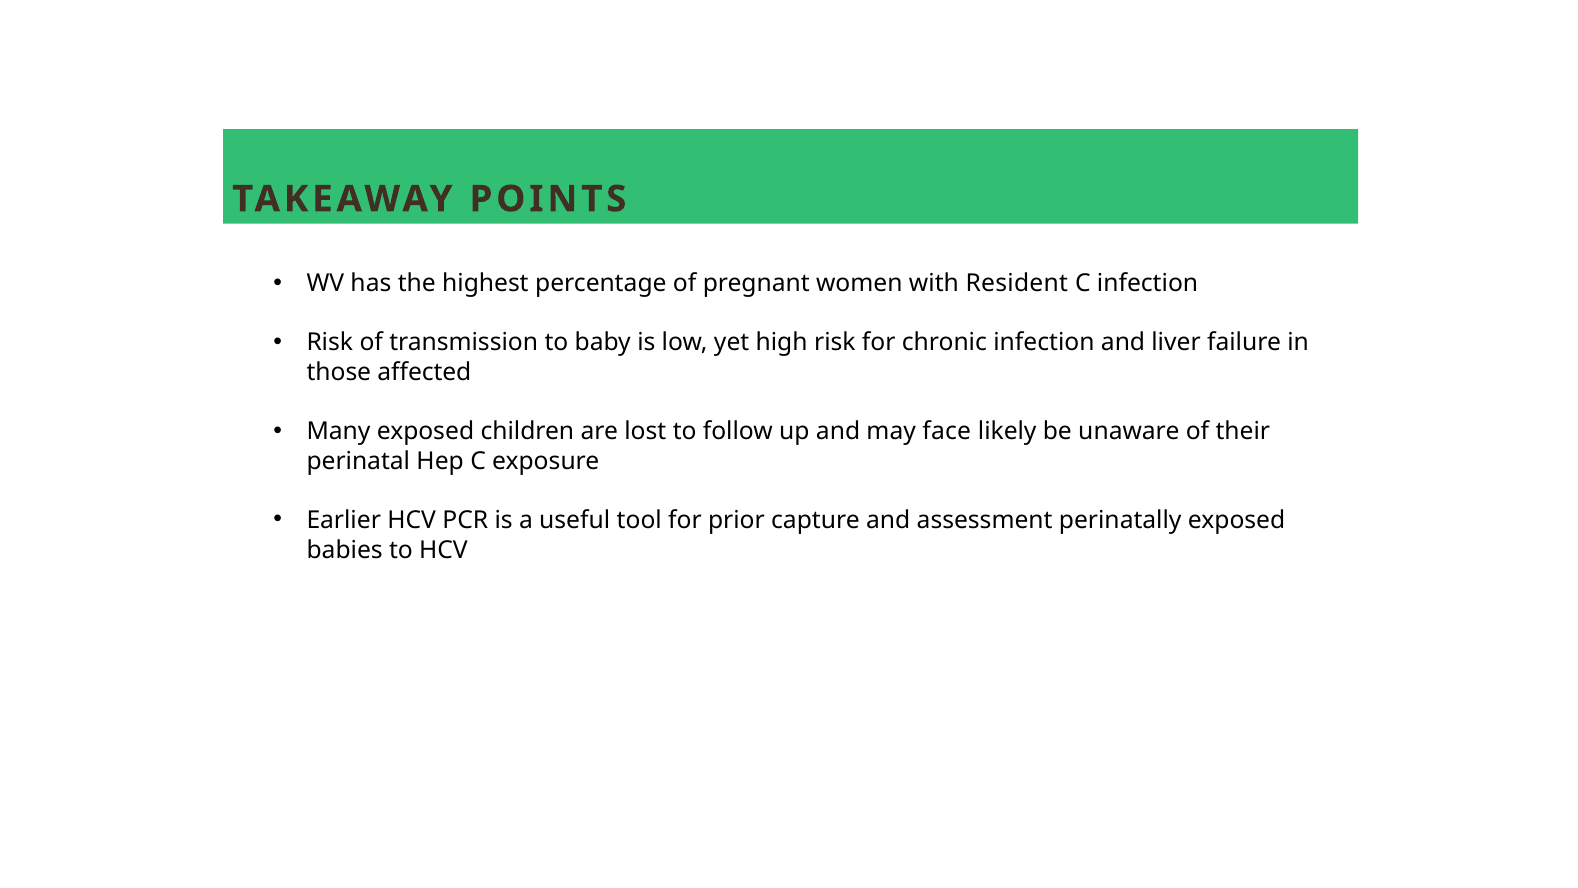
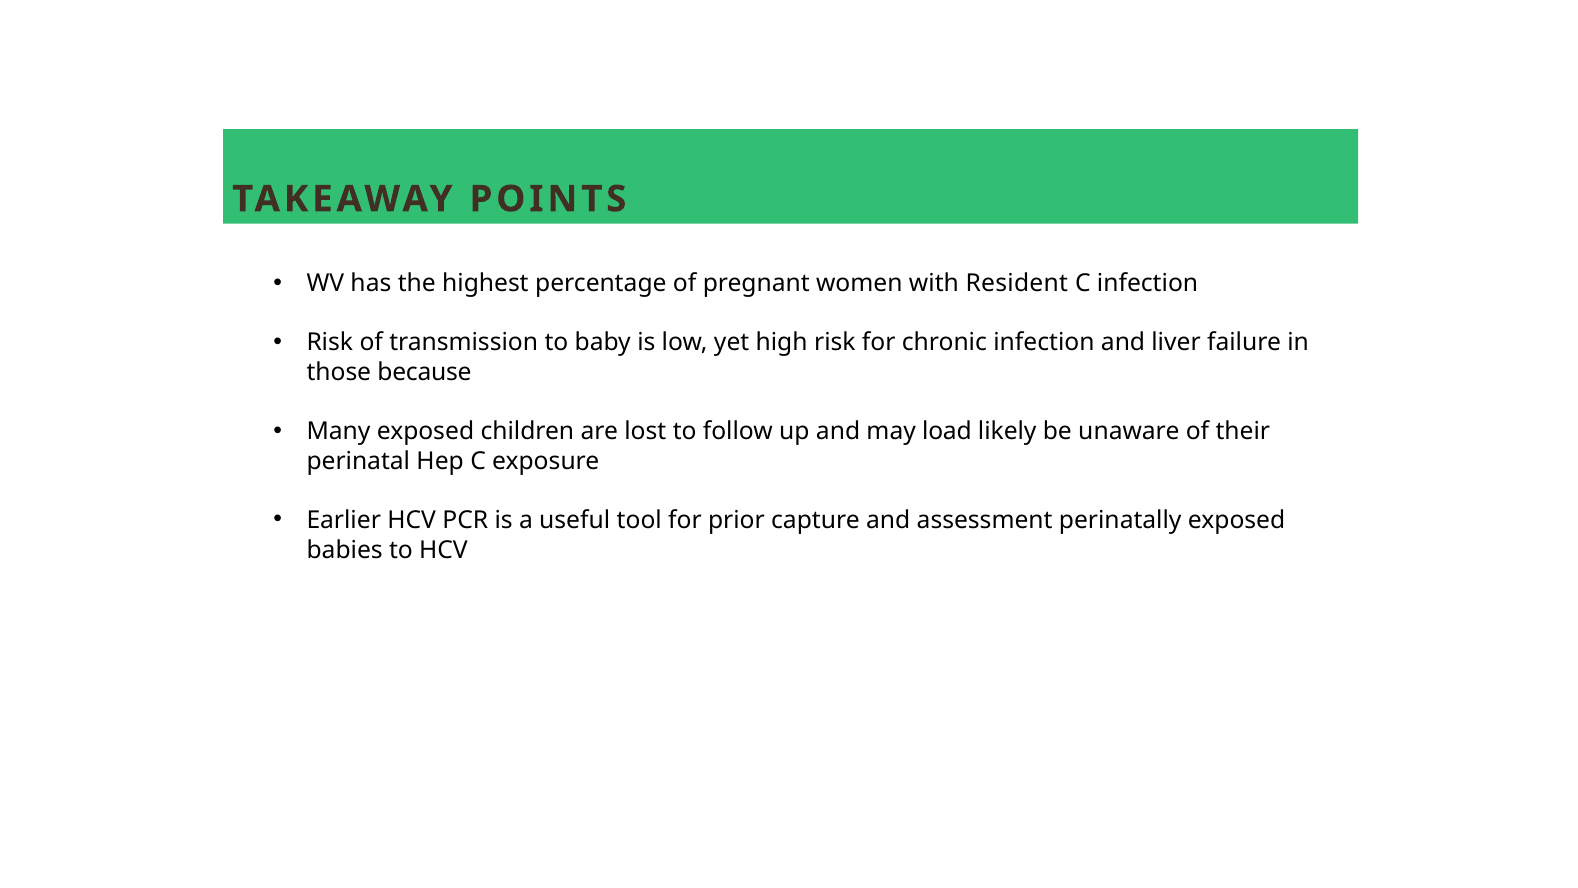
affected: affected -> because
face: face -> load
